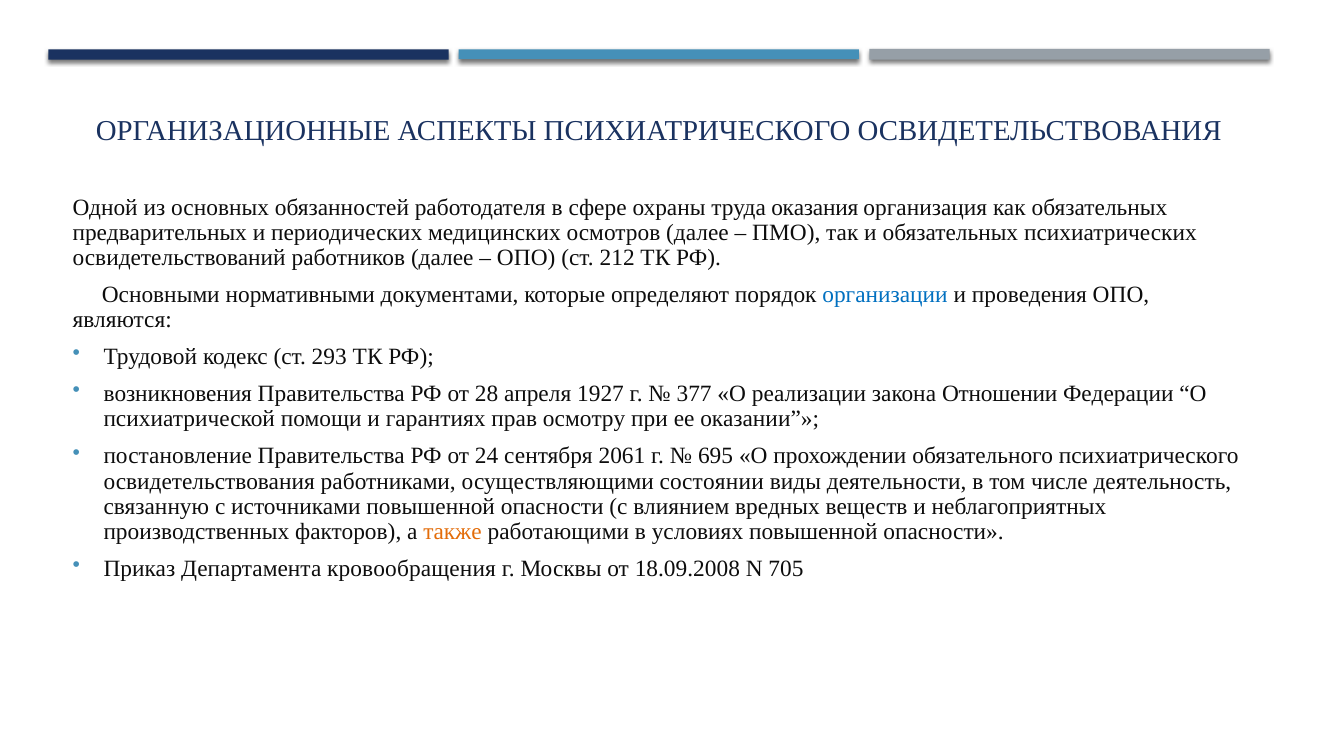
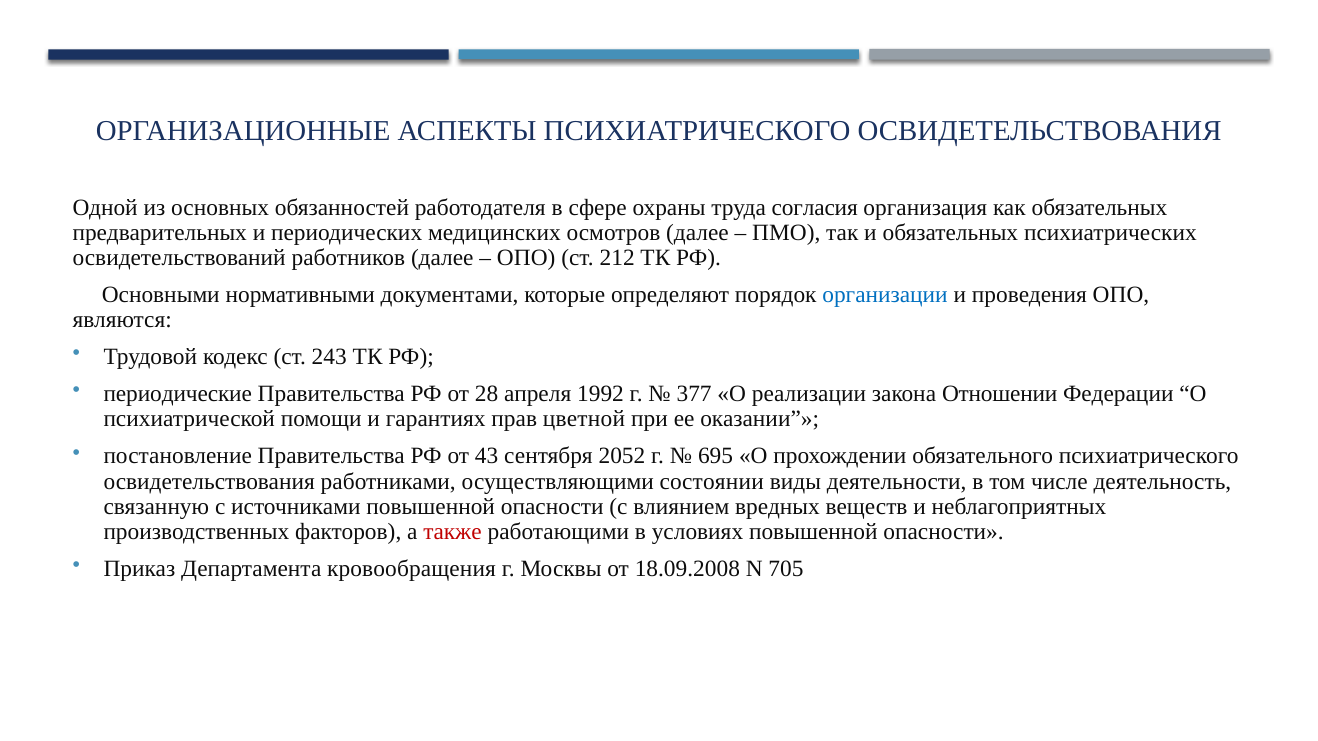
оказания: оказания -> согласия
293: 293 -> 243
возникновения: возникновения -> периодические
1927: 1927 -> 1992
осмотру: осмотру -> цветной
24: 24 -> 43
2061: 2061 -> 2052
также colour: orange -> red
